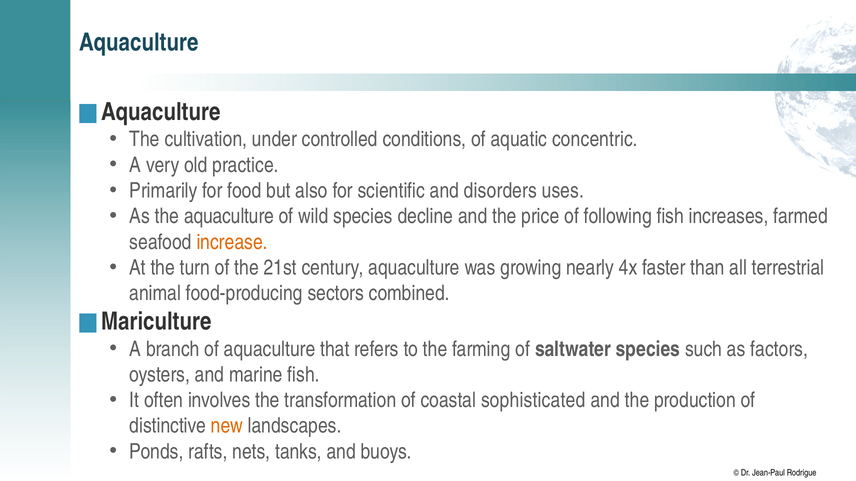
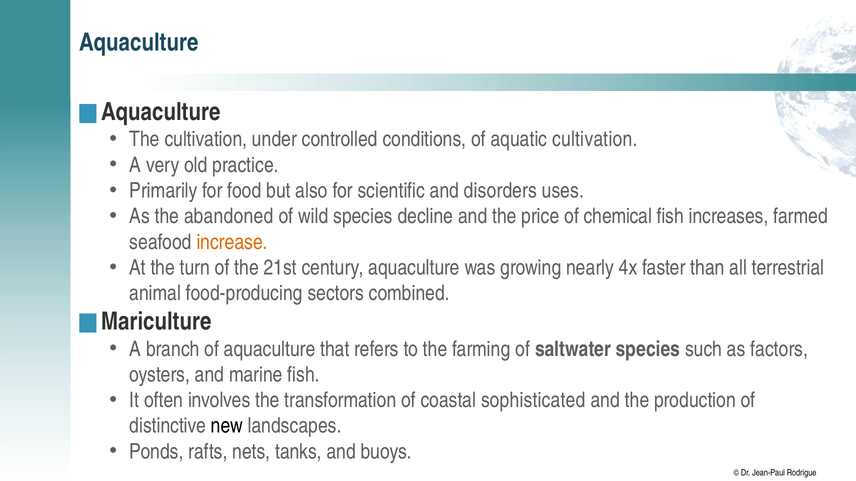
aquatic concentric: concentric -> cultivation
the aquaculture: aquaculture -> abandoned
following: following -> chemical
new colour: orange -> black
